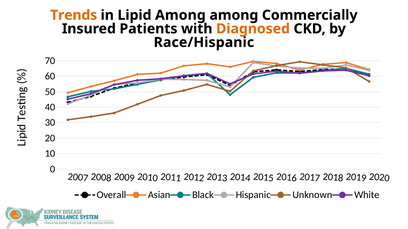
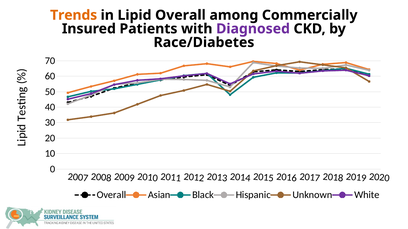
Lipid Among: Among -> Overall
Diagnosed colour: orange -> purple
Race/Hispanic: Race/Hispanic -> Race/Diabetes
